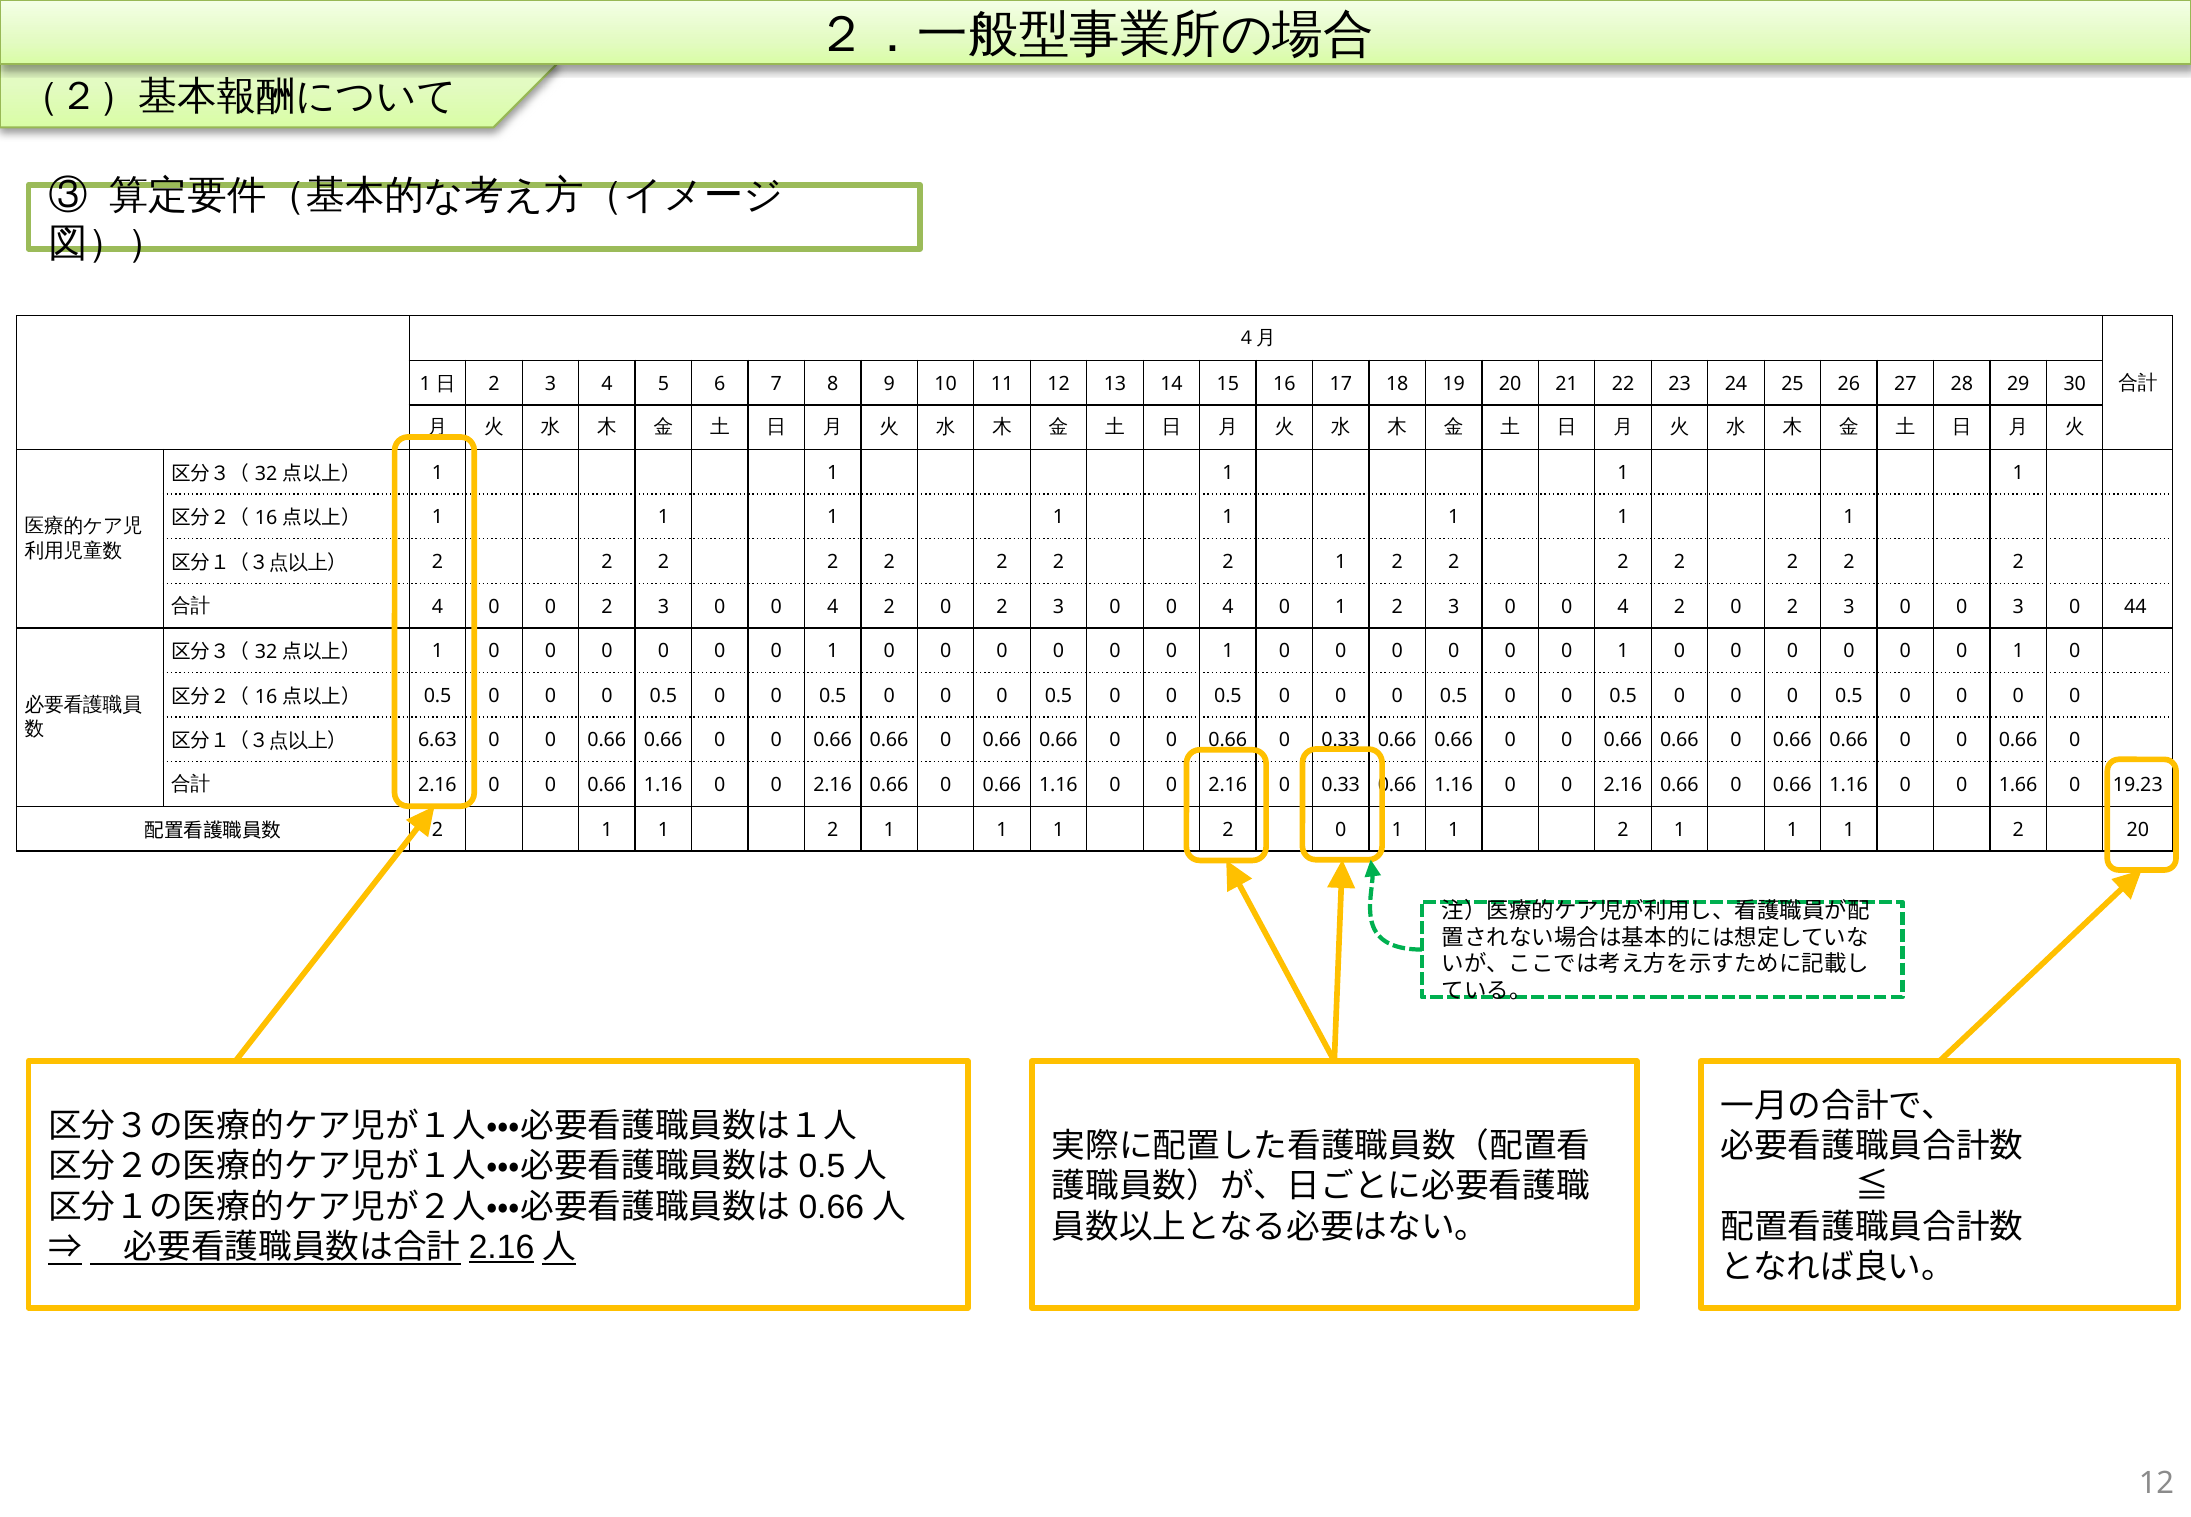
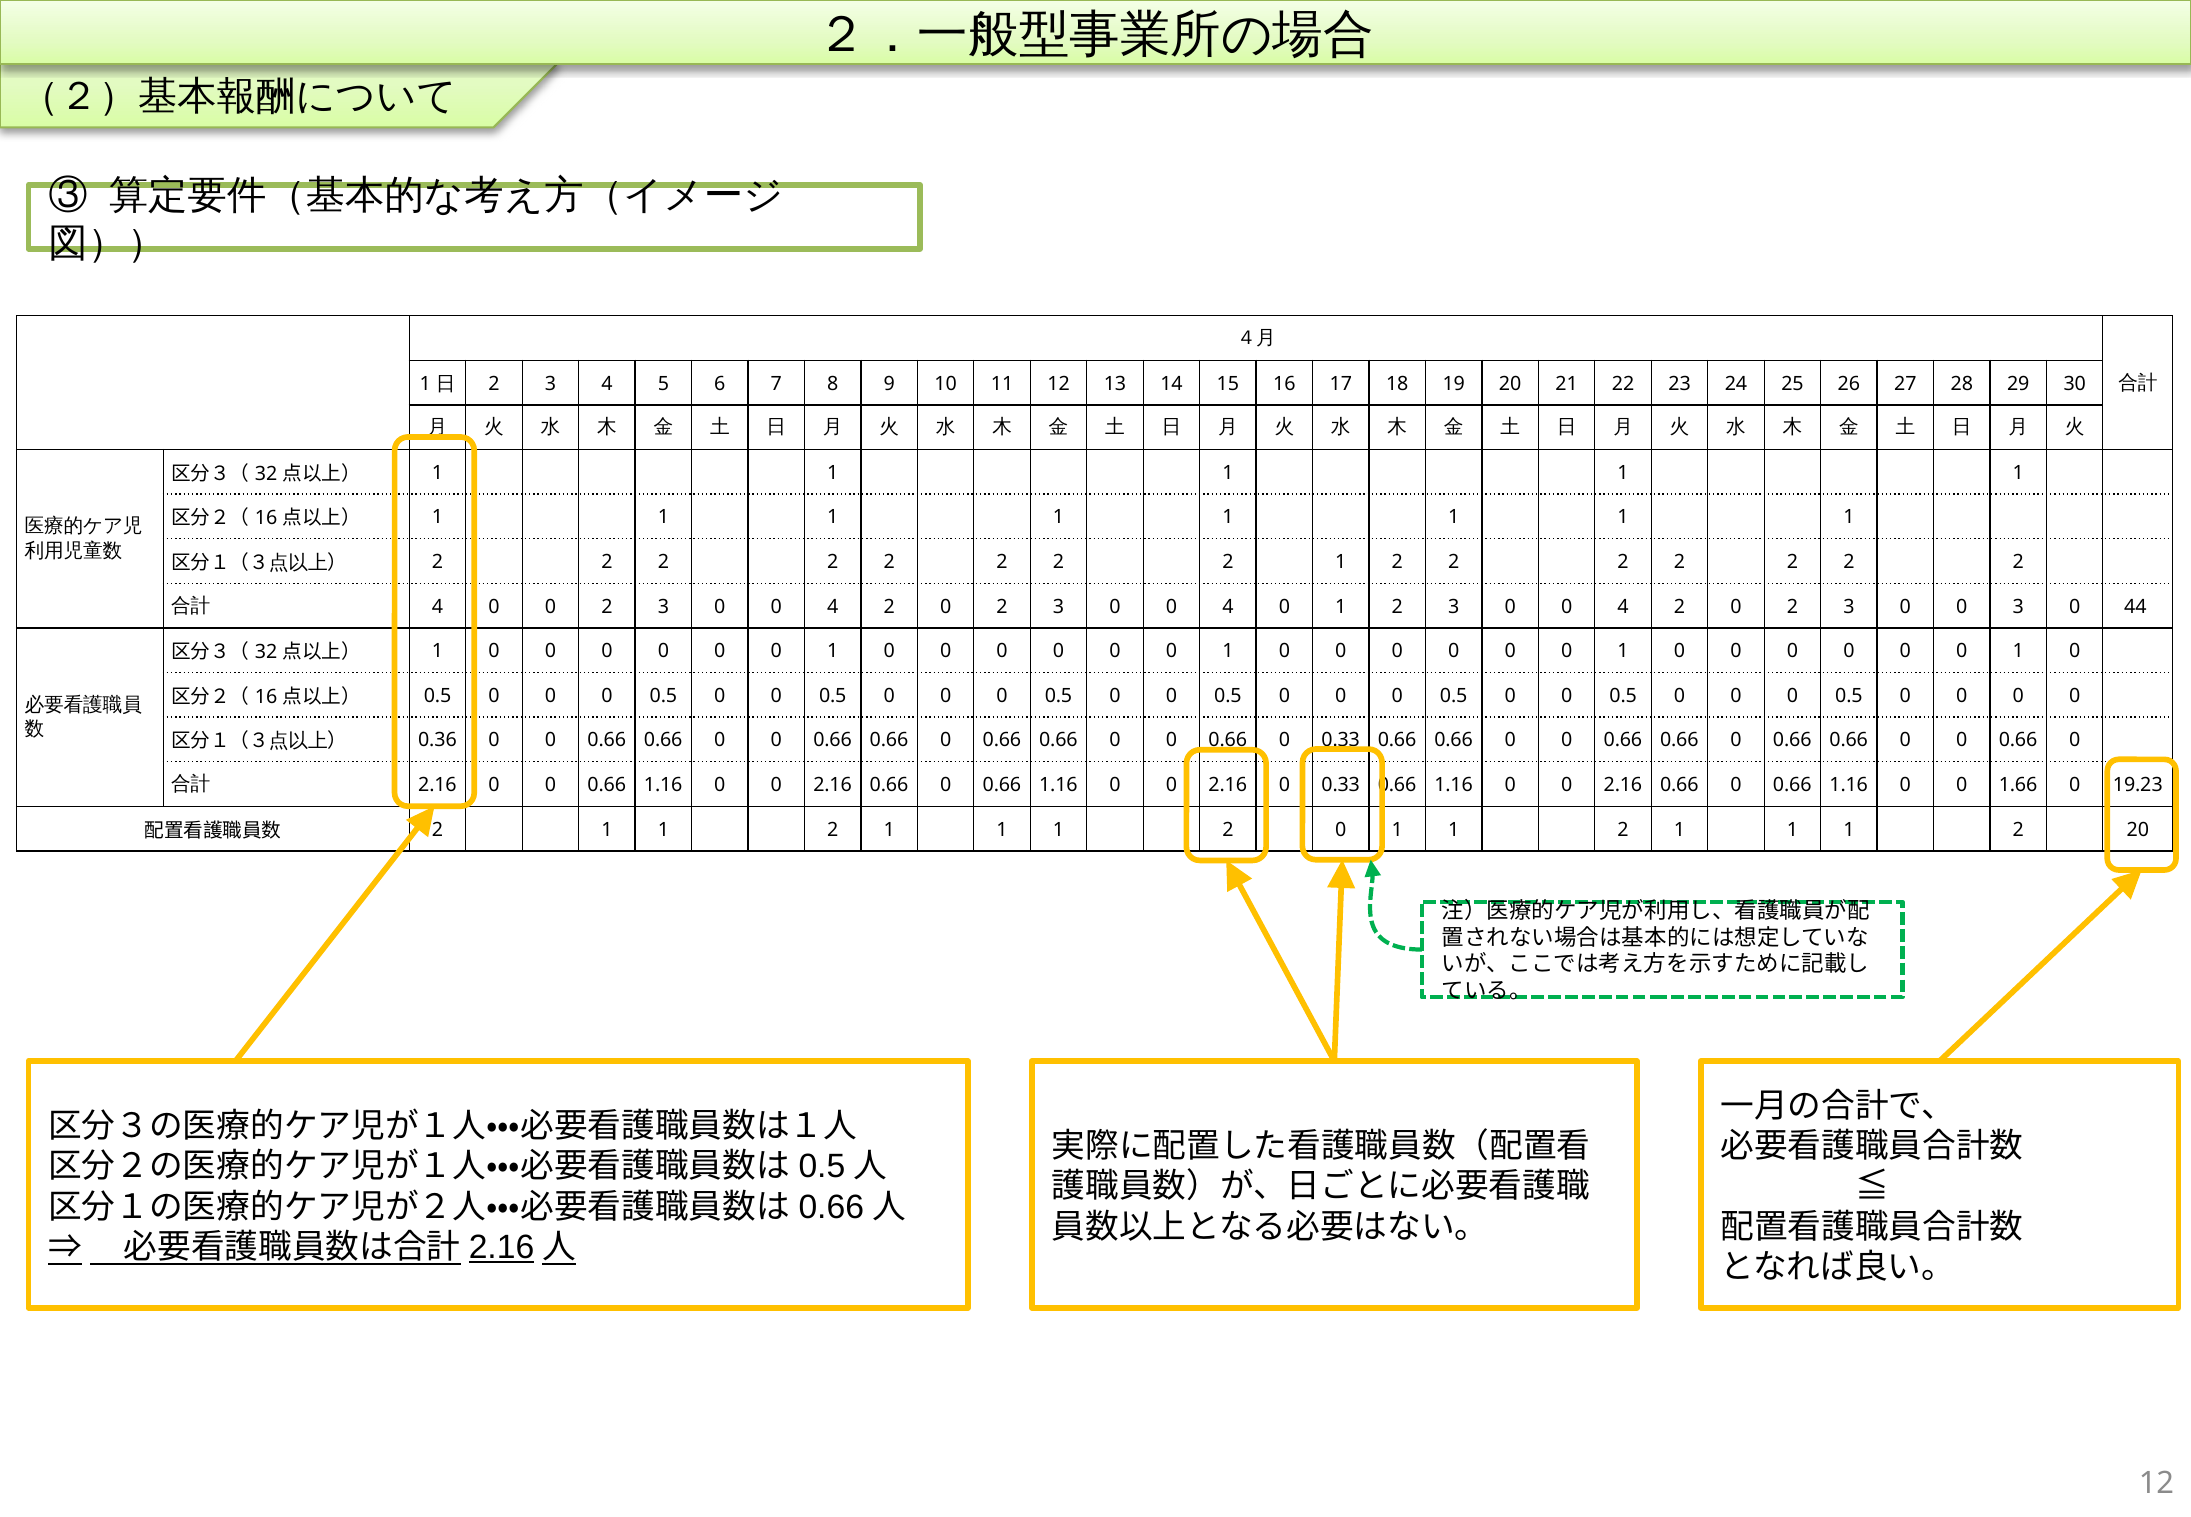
6.63: 6.63 -> 0.36
